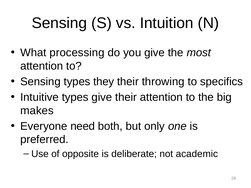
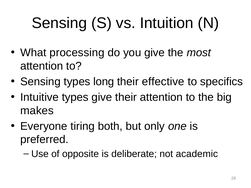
they: they -> long
throwing: throwing -> effective
need: need -> tiring
